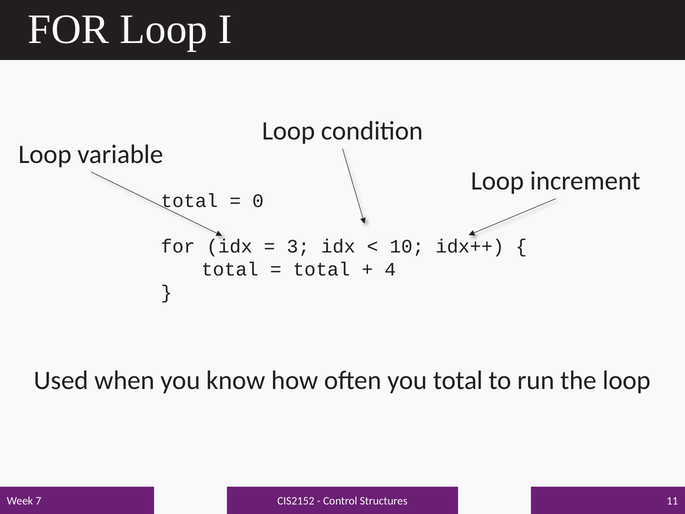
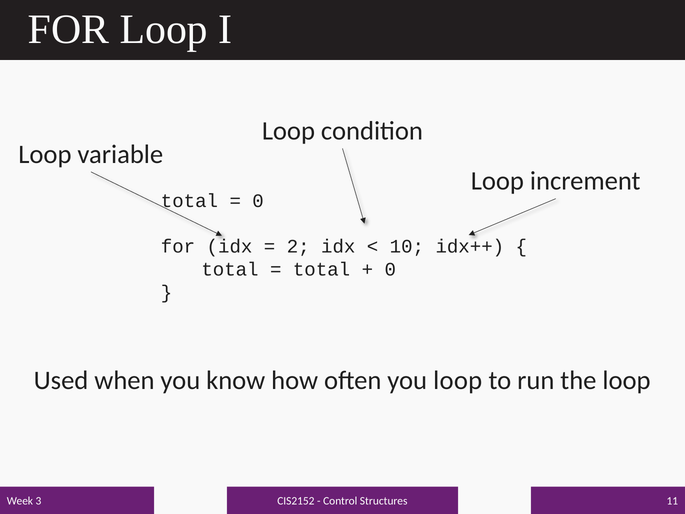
3: 3 -> 2
4 at (390, 269): 4 -> 0
you total: total -> loop
7: 7 -> 3
